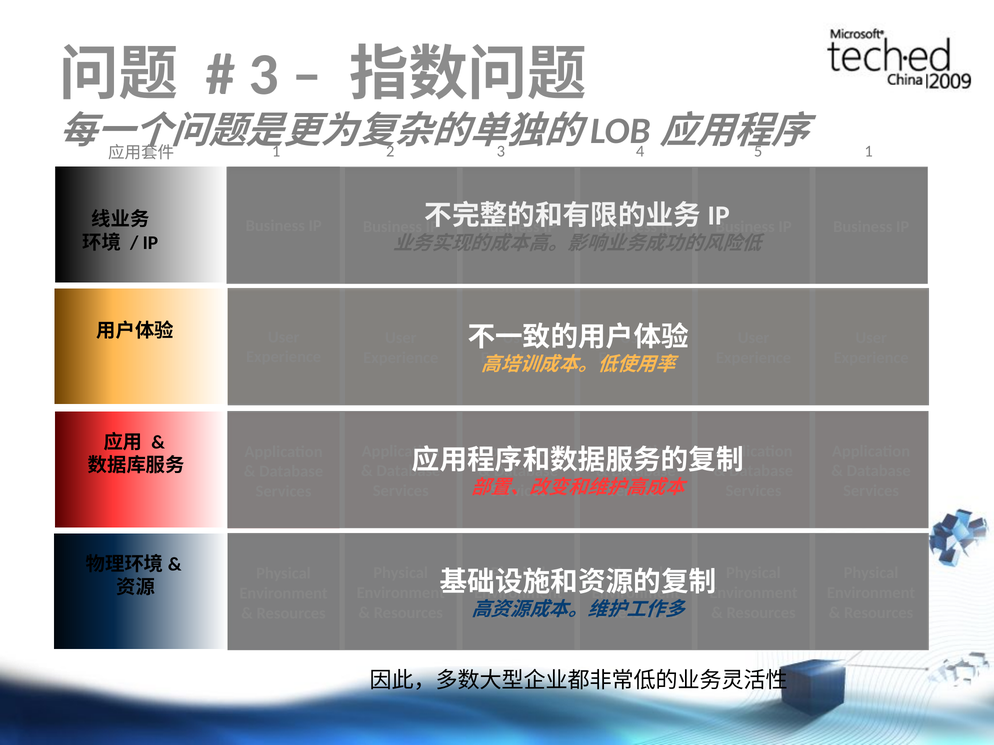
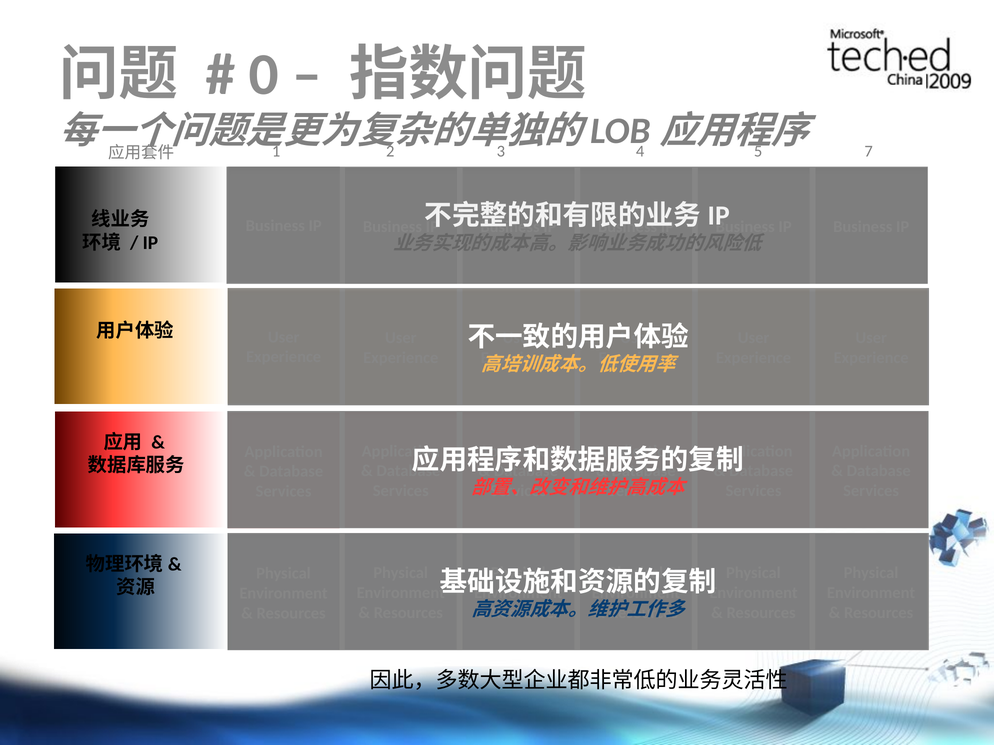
3 at (264, 75): 3 -> 0
1 at (869, 151): 1 -> 7
